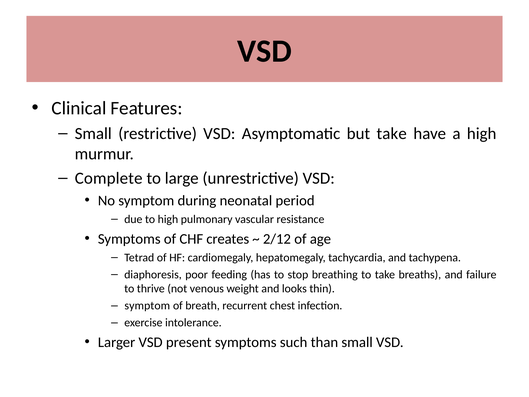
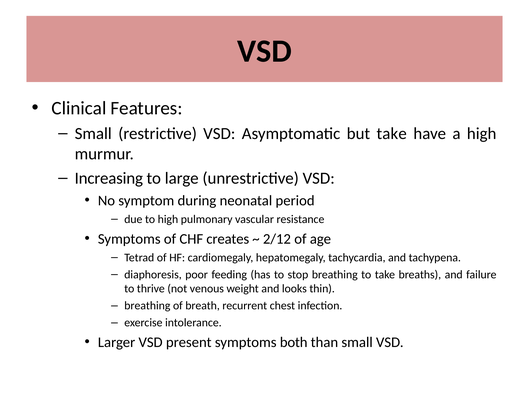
Complete: Complete -> Increasing
symptom at (147, 306): symptom -> breathing
such: such -> both
